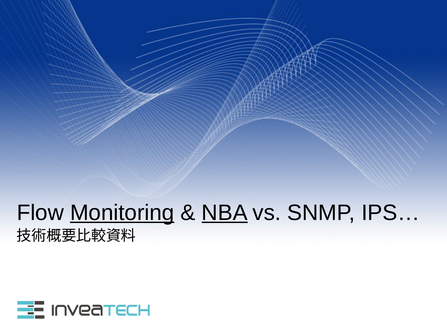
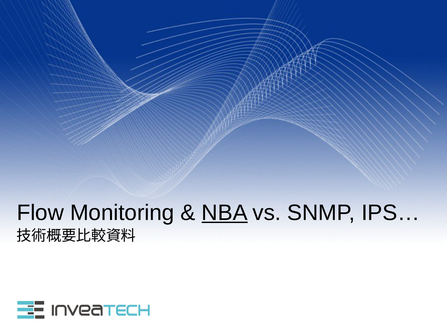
Monitoring underline: present -> none
